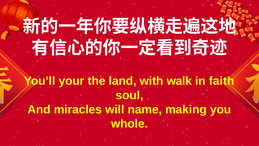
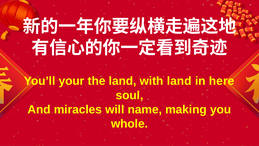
with walk: walk -> land
faith: faith -> here
